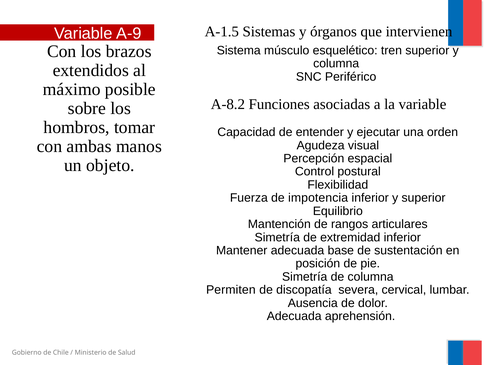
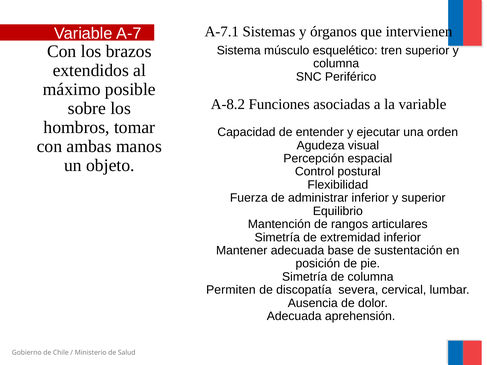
A-1.5: A-1.5 -> A-7.1
A-9: A-9 -> A-7
impotencia: impotencia -> administrar
